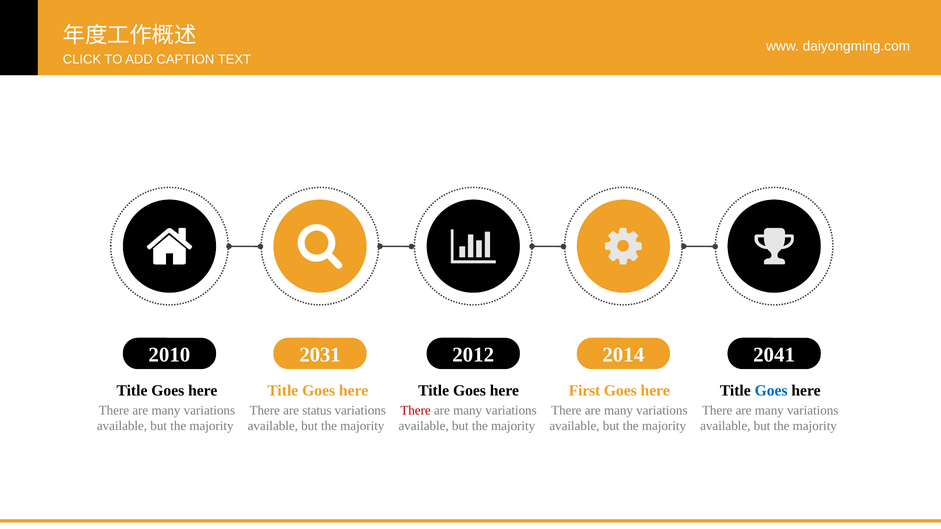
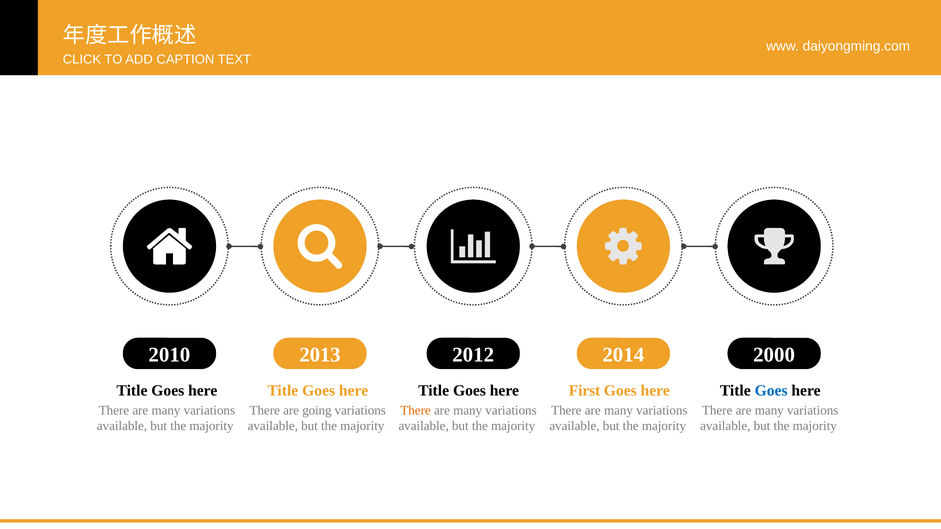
2031: 2031 -> 2013
2041: 2041 -> 2000
status: status -> going
There at (416, 411) colour: red -> orange
